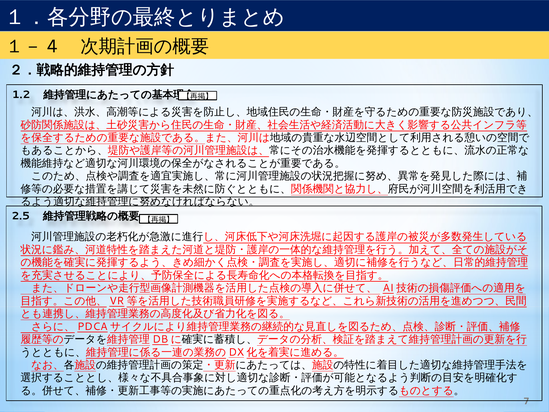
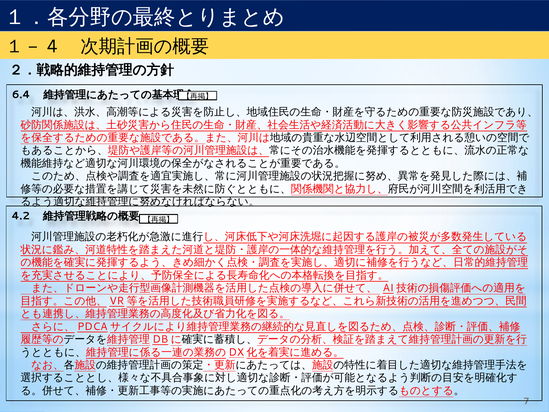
1.2: 1.2 -> 6.4
2.5: 2.5 -> 4.2
